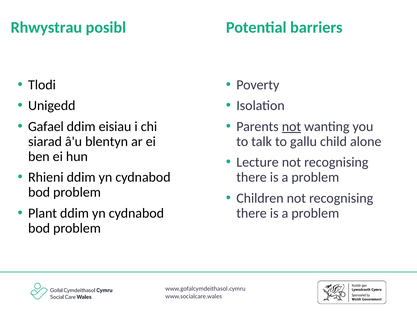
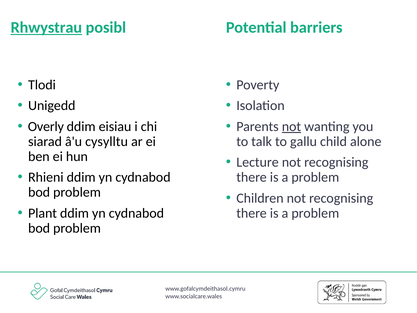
Rhwystrau underline: none -> present
Gafael: Gafael -> Overly
blentyn: blentyn -> cysylltu
